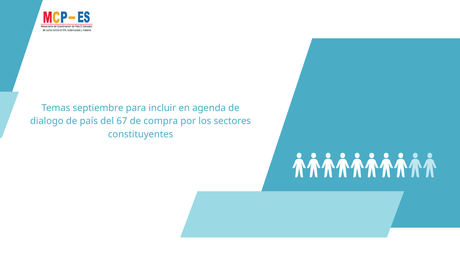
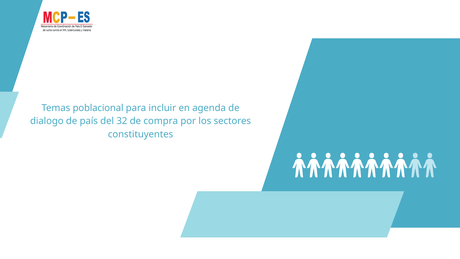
septiembre: septiembre -> poblacional
67: 67 -> 32
